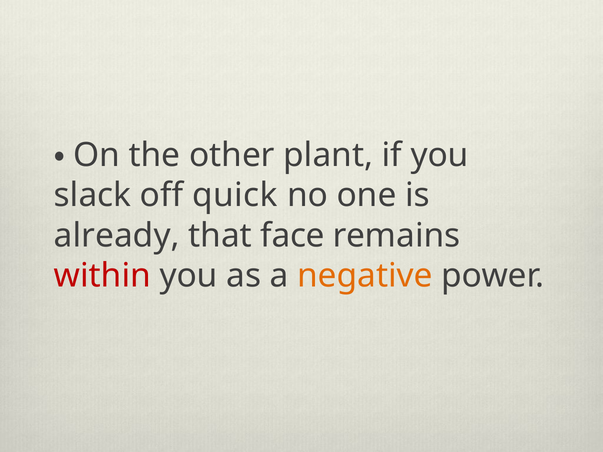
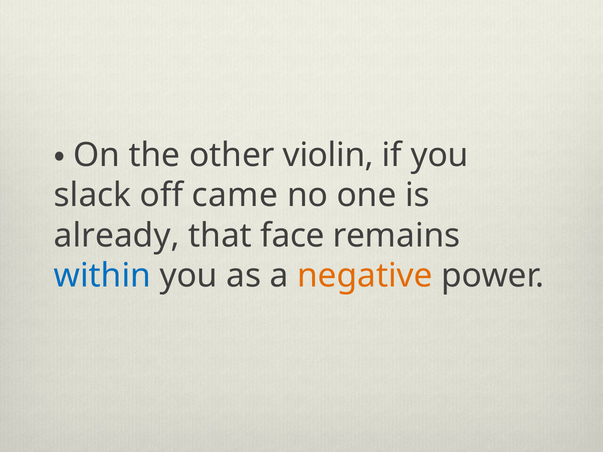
plant: plant -> violin
quick: quick -> came
within colour: red -> blue
